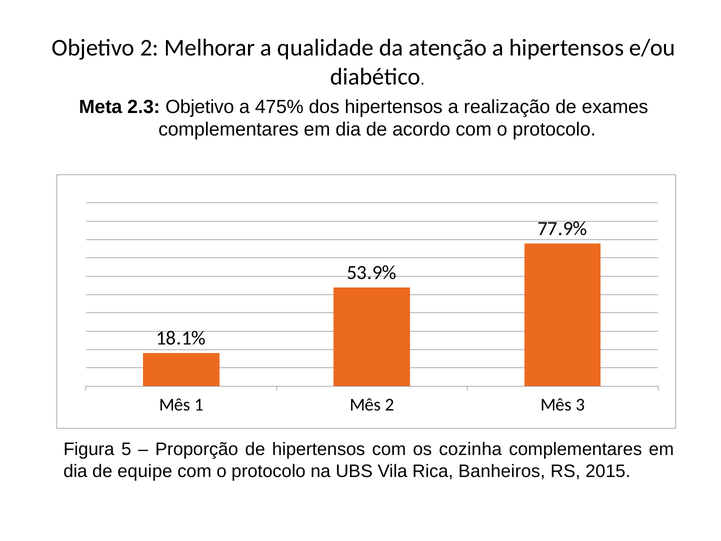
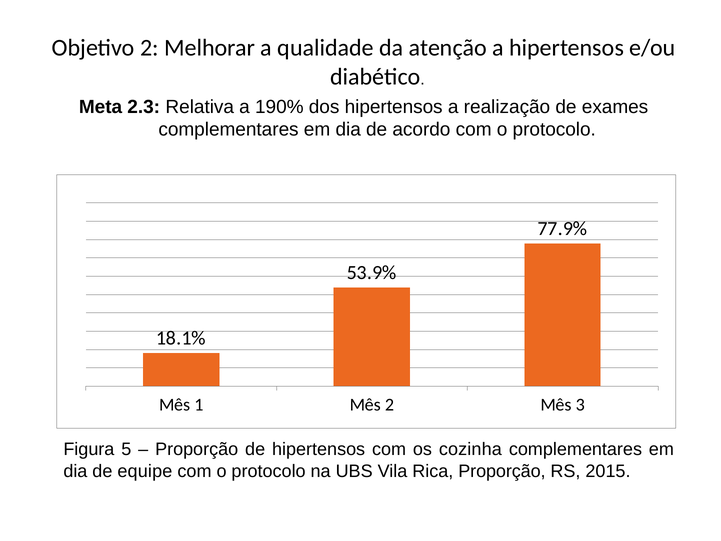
2.3 Objetivo: Objetivo -> Relativa
475%: 475% -> 190%
Rica Banheiros: Banheiros -> Proporção
